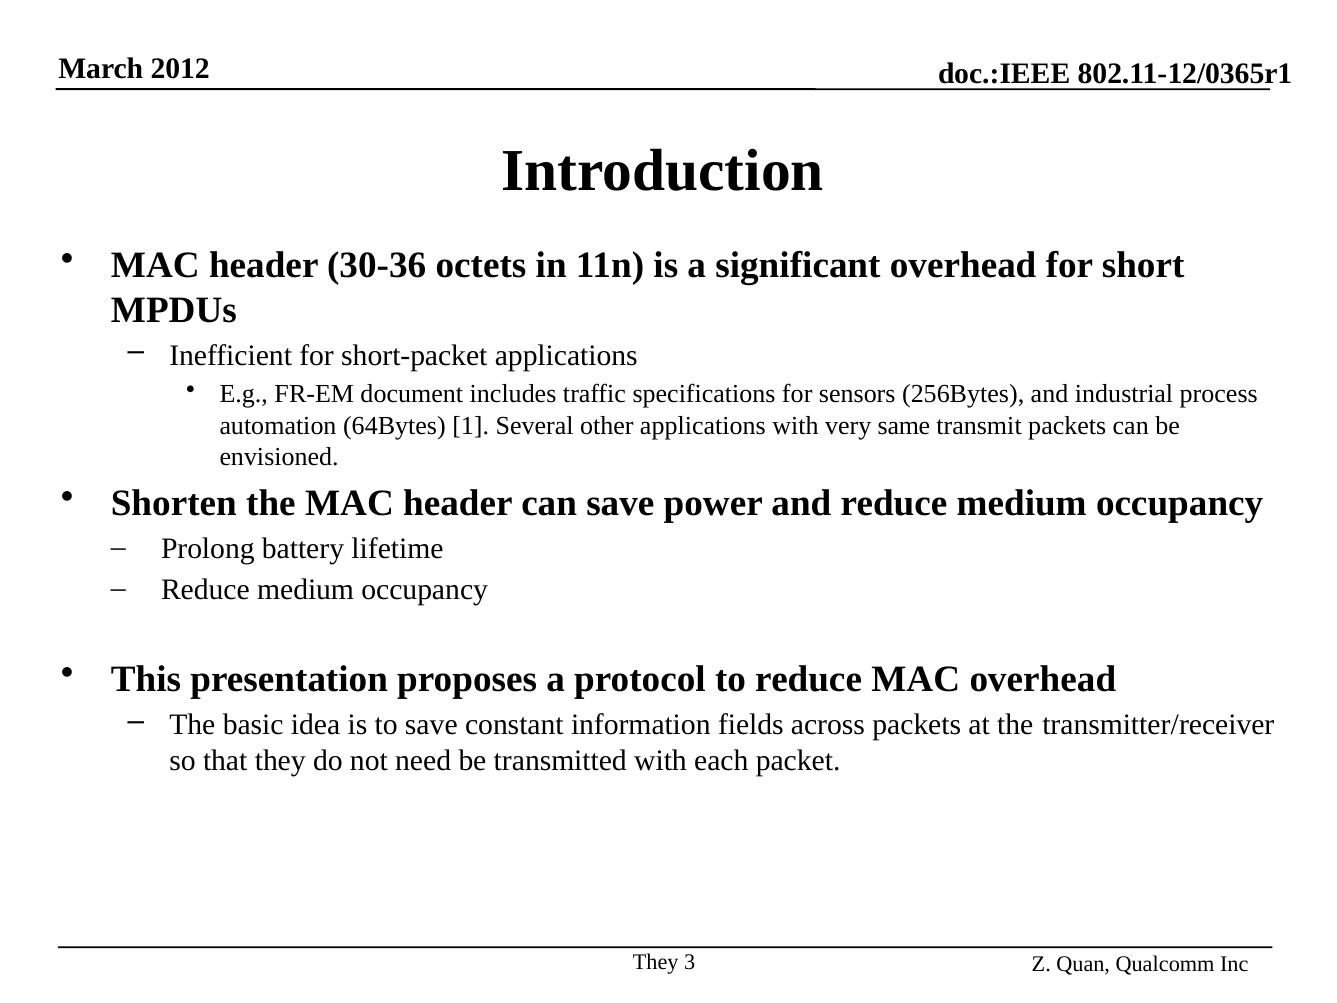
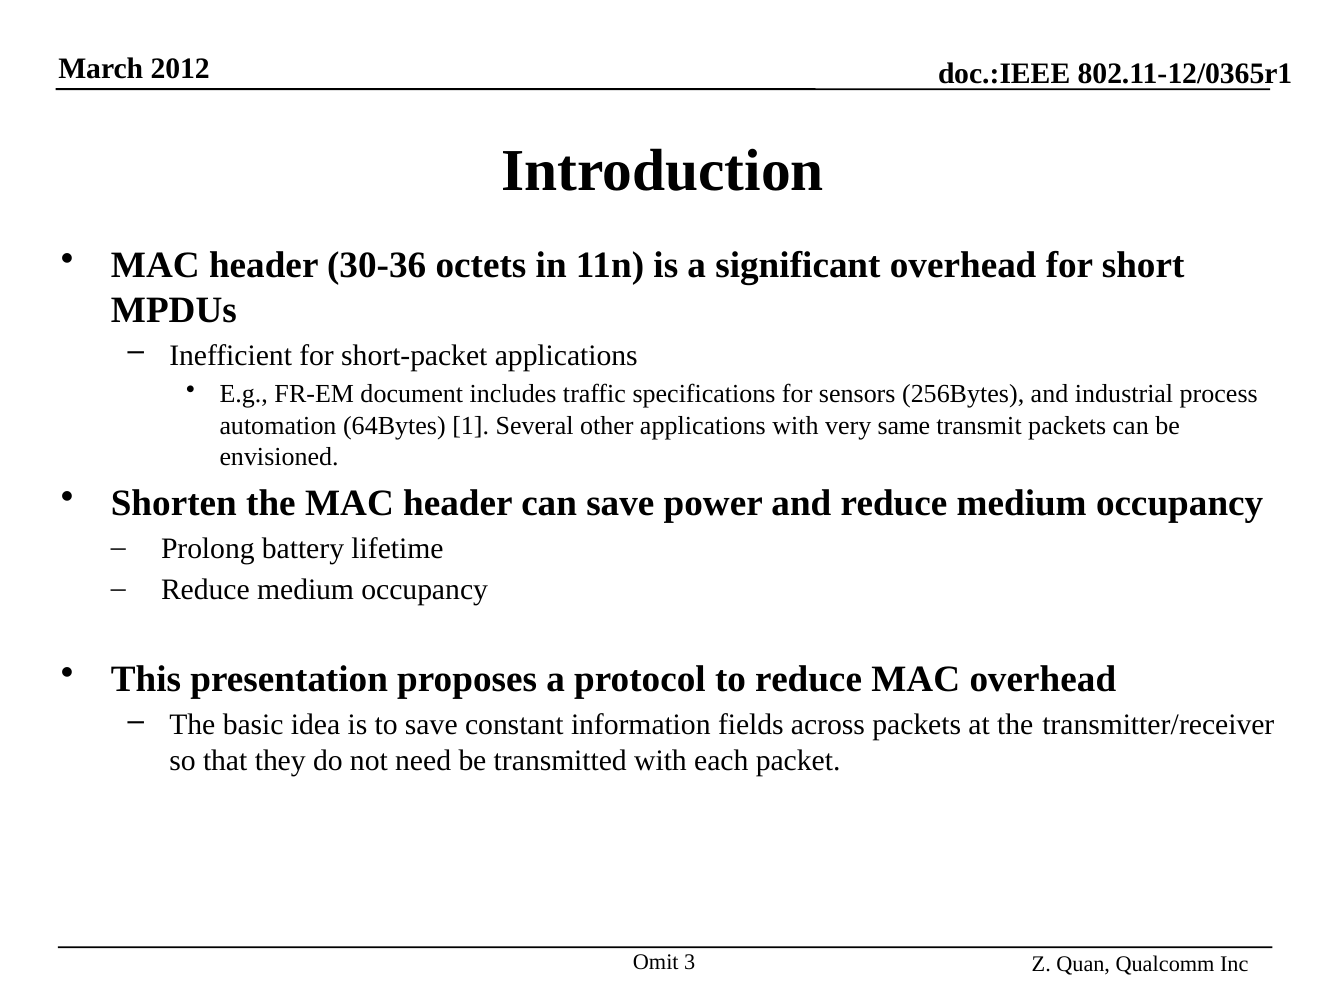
They at (656, 962): They -> Omit
